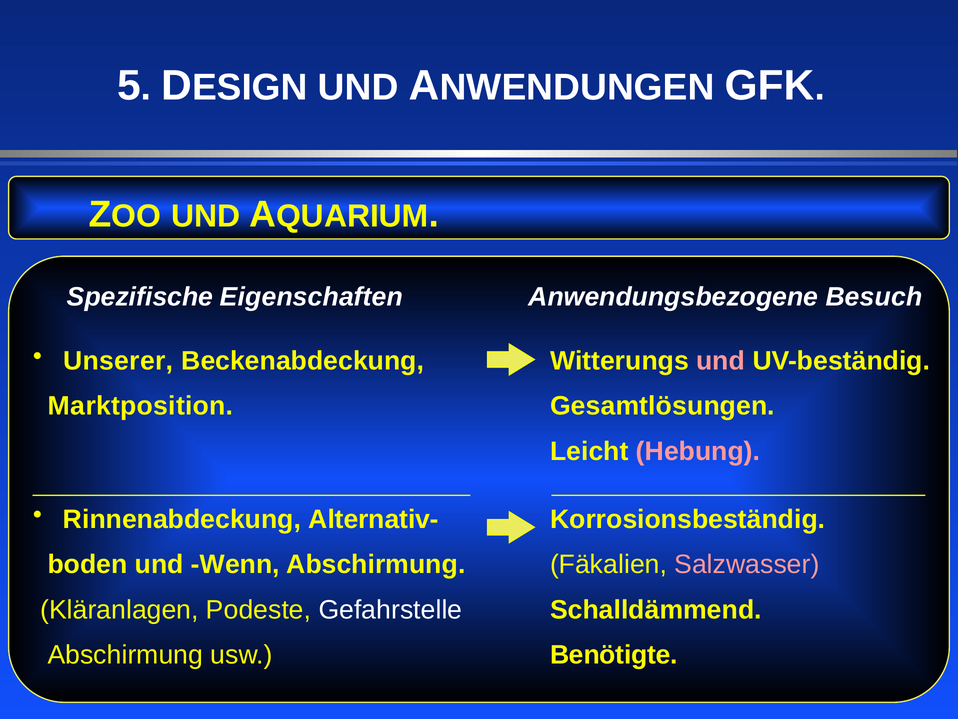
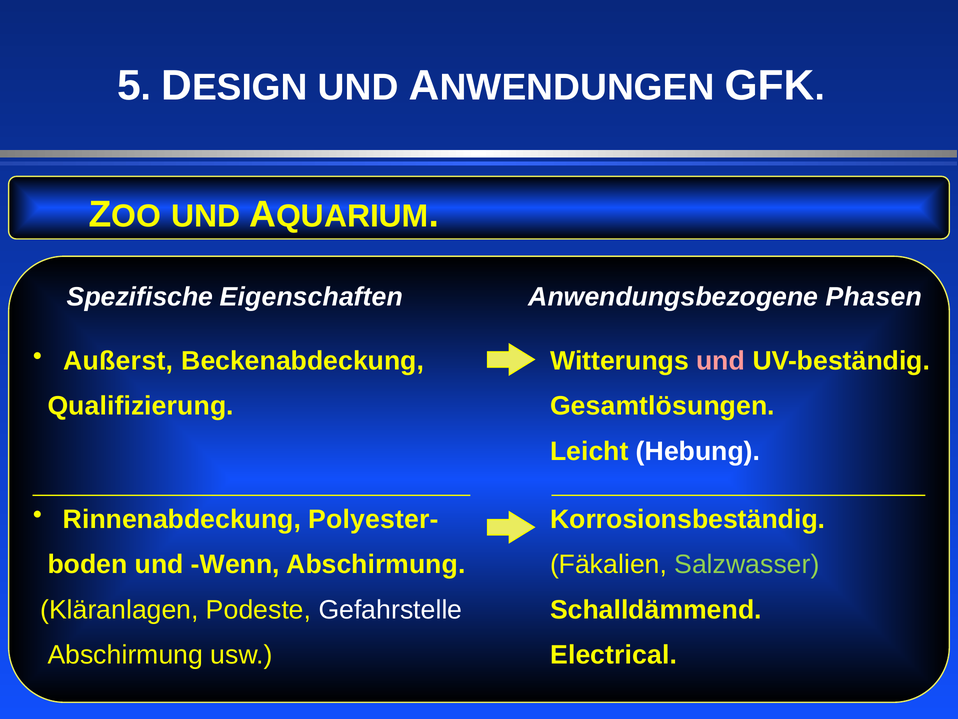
Besuch: Besuch -> Phasen
Unserer: Unserer -> Außerst
Marktposition: Marktposition -> Qualifizierung
Hebung colour: pink -> white
Alternativ-: Alternativ- -> Polyester-
Salzwasser colour: pink -> light green
Benötigte: Benötigte -> Electrical
